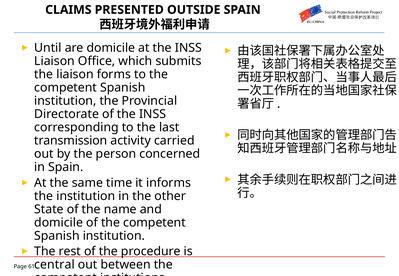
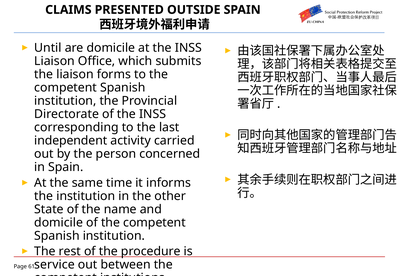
transmission: transmission -> independent
central: central -> service
